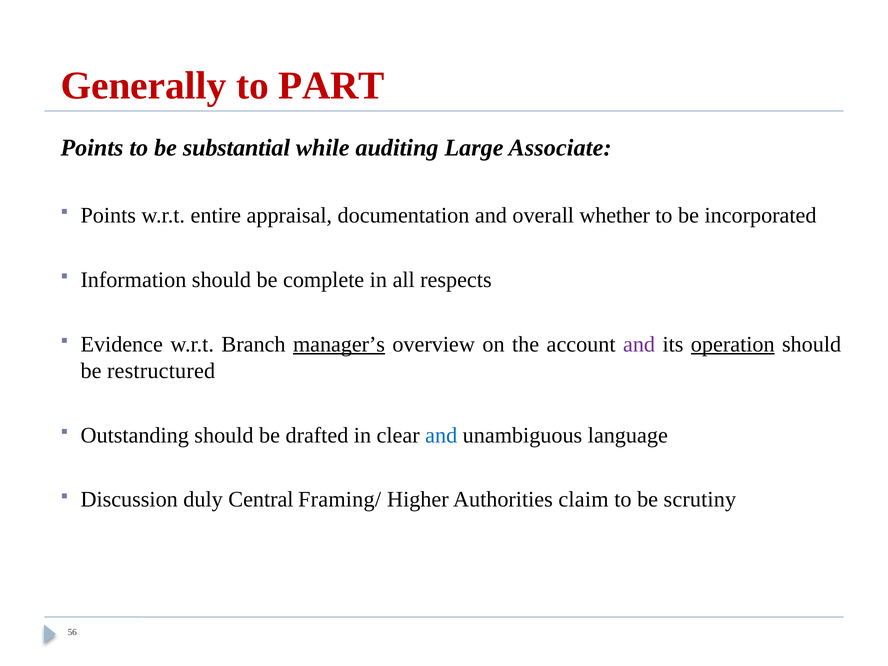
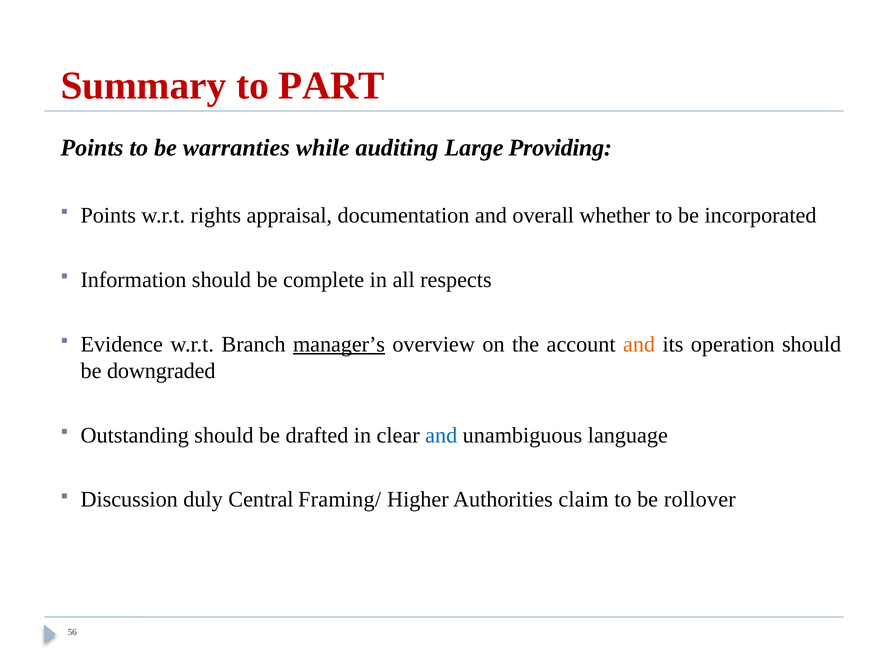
Generally: Generally -> Summary
substantial: substantial -> warranties
Associate: Associate -> Providing
entire: entire -> rights
and at (639, 344) colour: purple -> orange
operation underline: present -> none
restructured: restructured -> downgraded
scrutiny: scrutiny -> rollover
